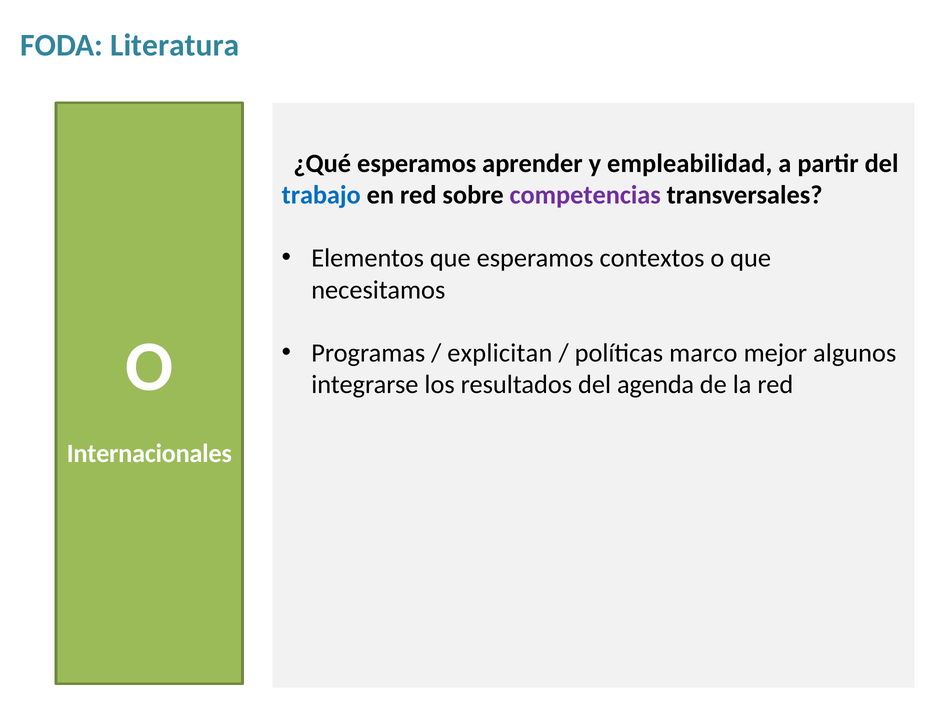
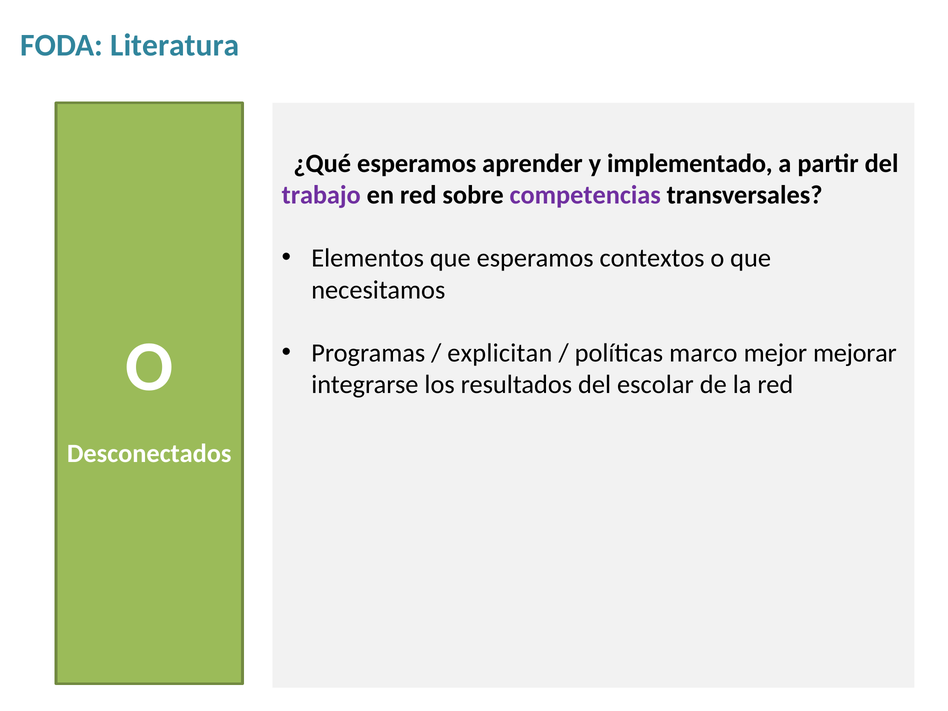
empleabilidad: empleabilidad -> implementado
trabajo colour: blue -> purple
algunos: algunos -> mejorar
agenda: agenda -> escolar
Internacionales: Internacionales -> Desconectados
